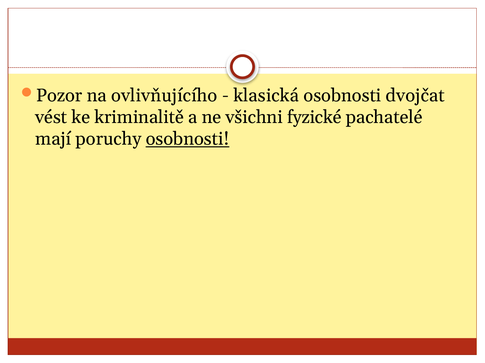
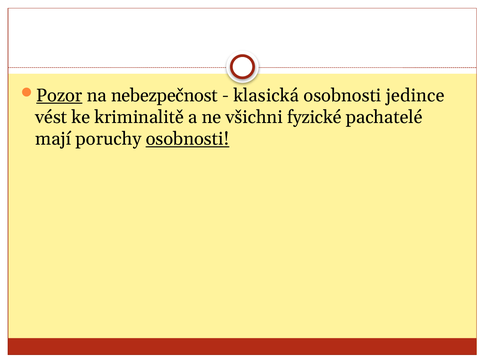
Pozor underline: none -> present
ovlivňujícího: ovlivňujícího -> nebezpečnost
dvojčat: dvojčat -> jedince
